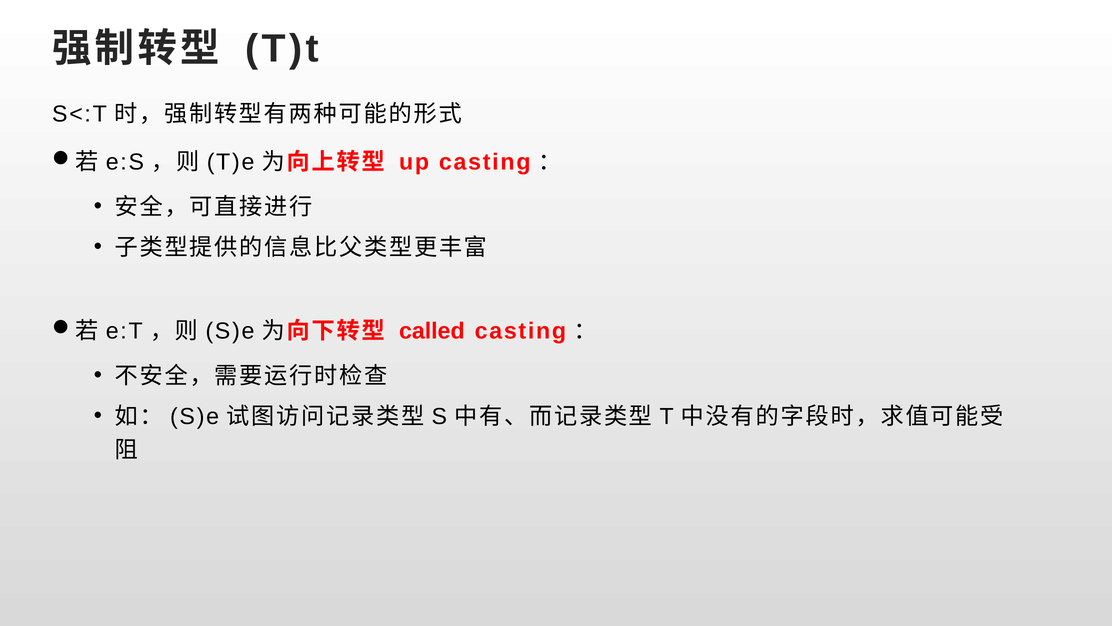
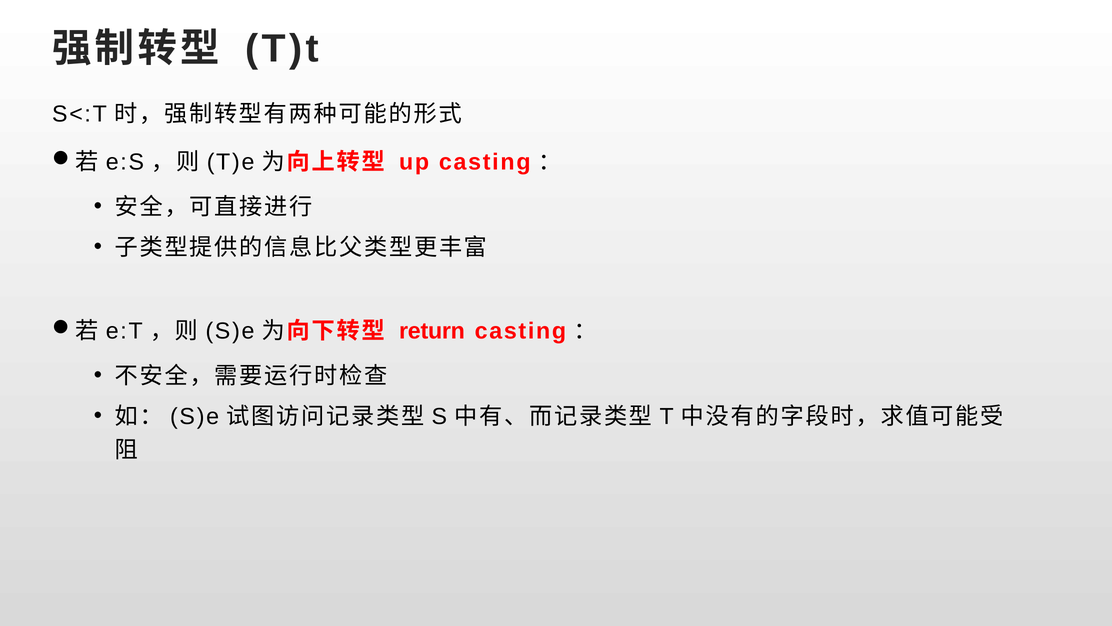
called: called -> return
